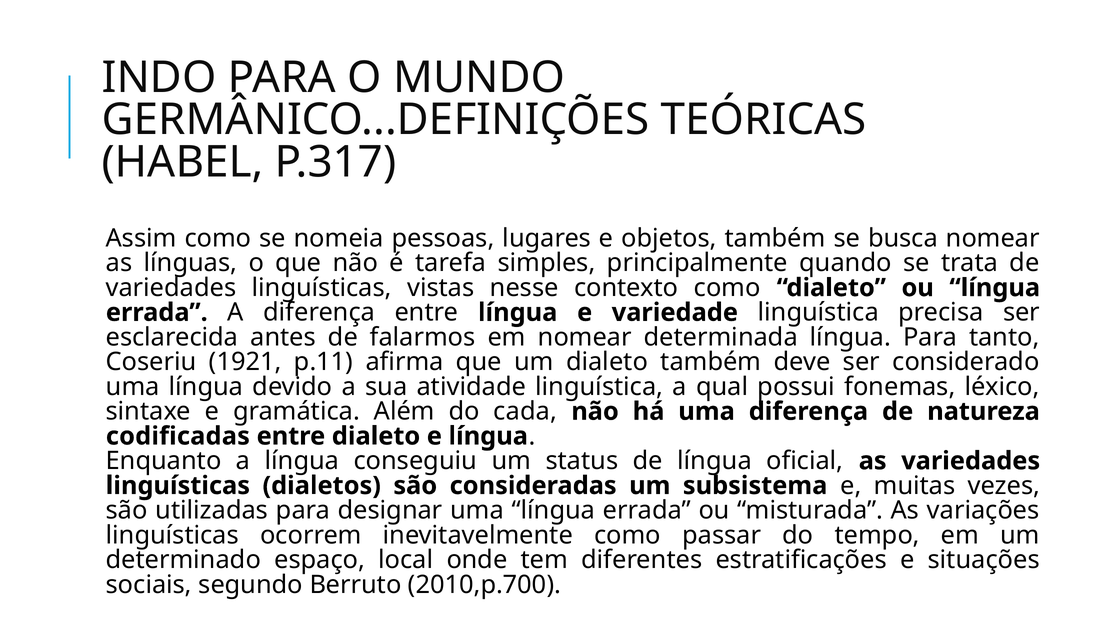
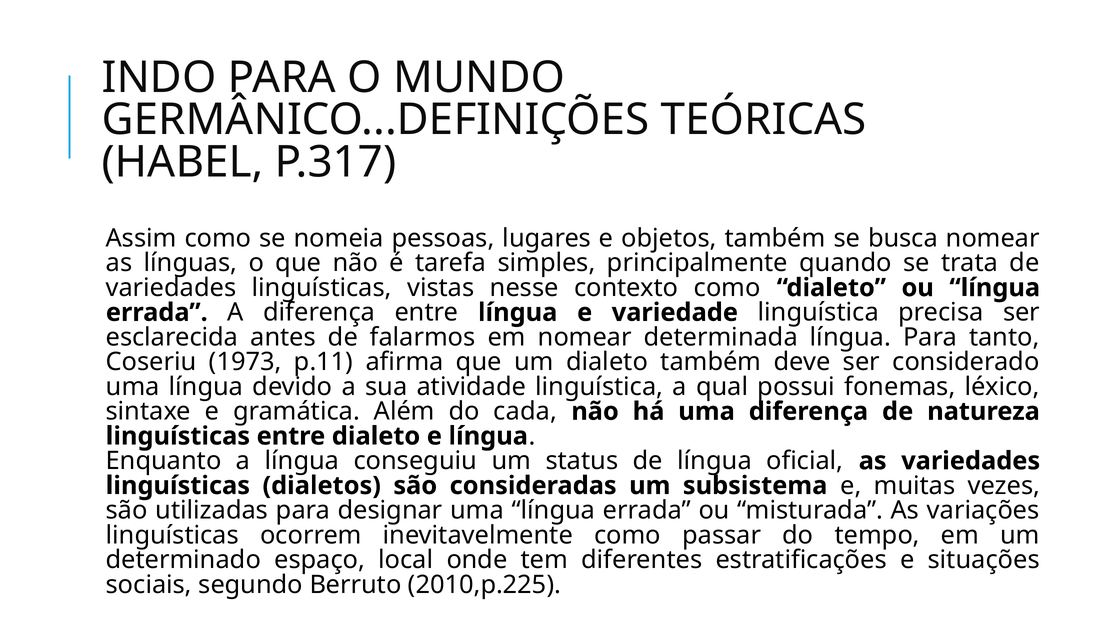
1921: 1921 -> 1973
codificadas at (178, 436): codificadas -> linguísticas
2010,p.700: 2010,p.700 -> 2010,p.225
